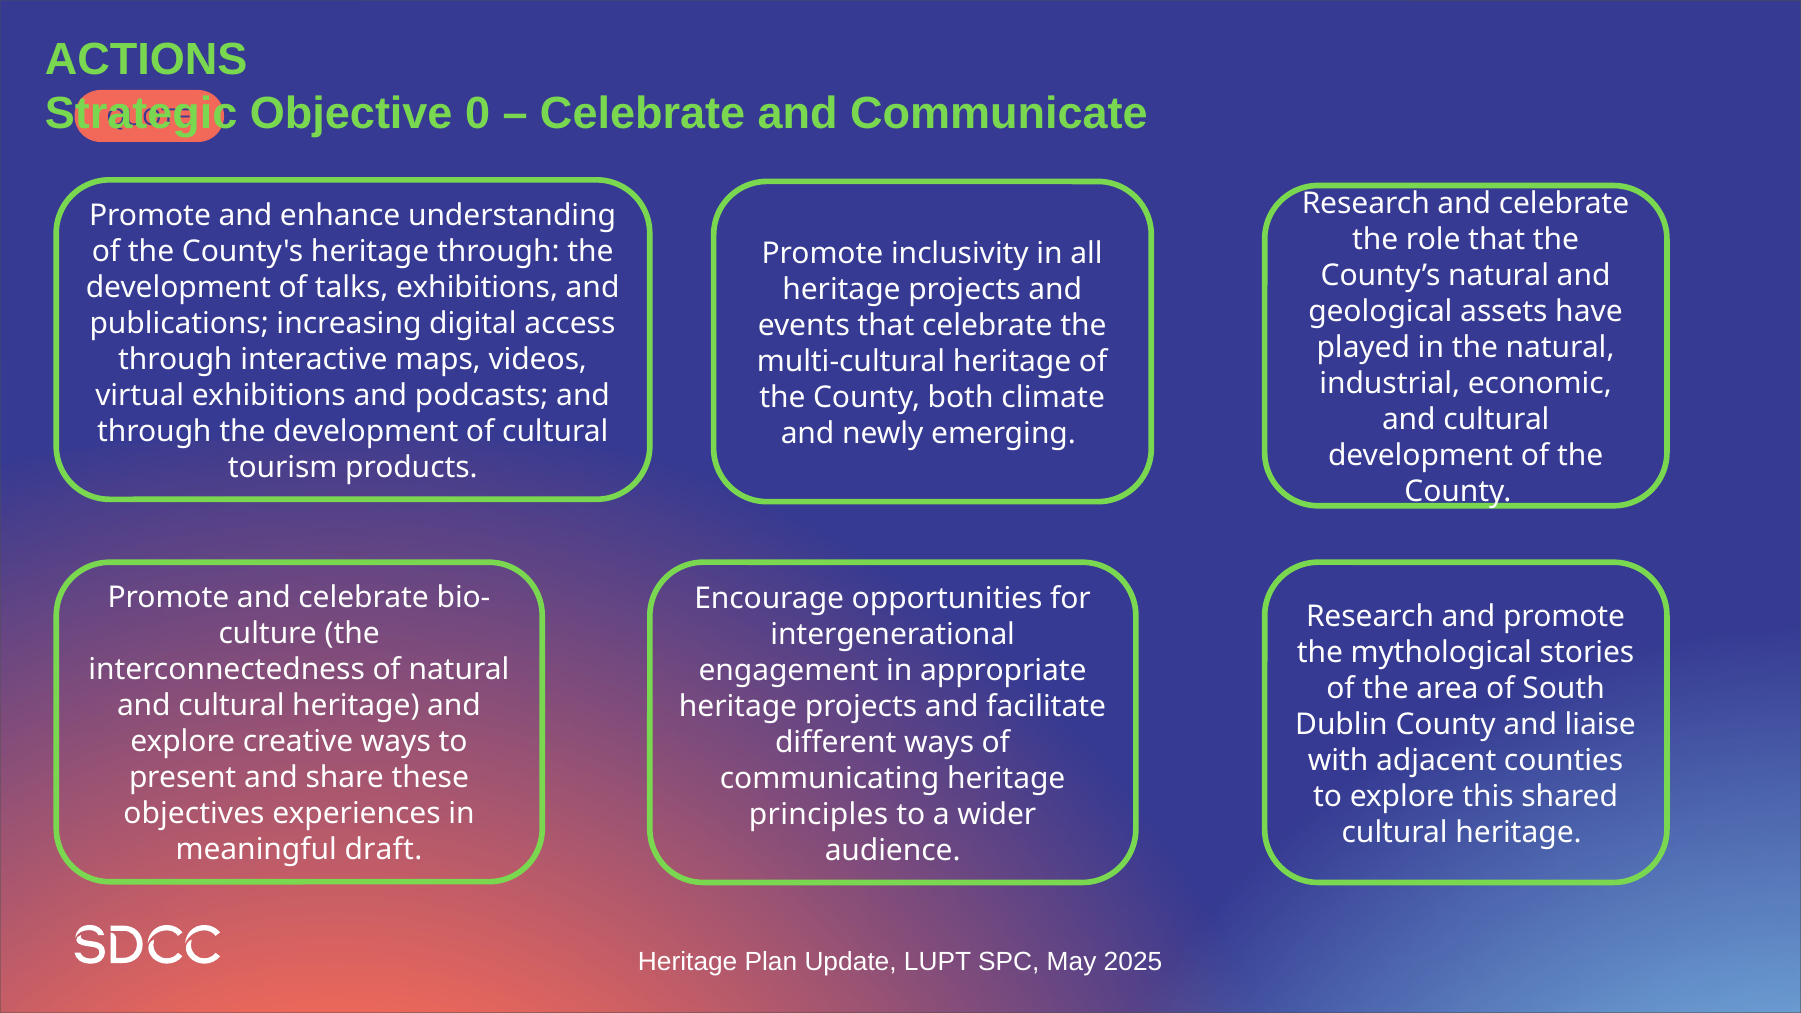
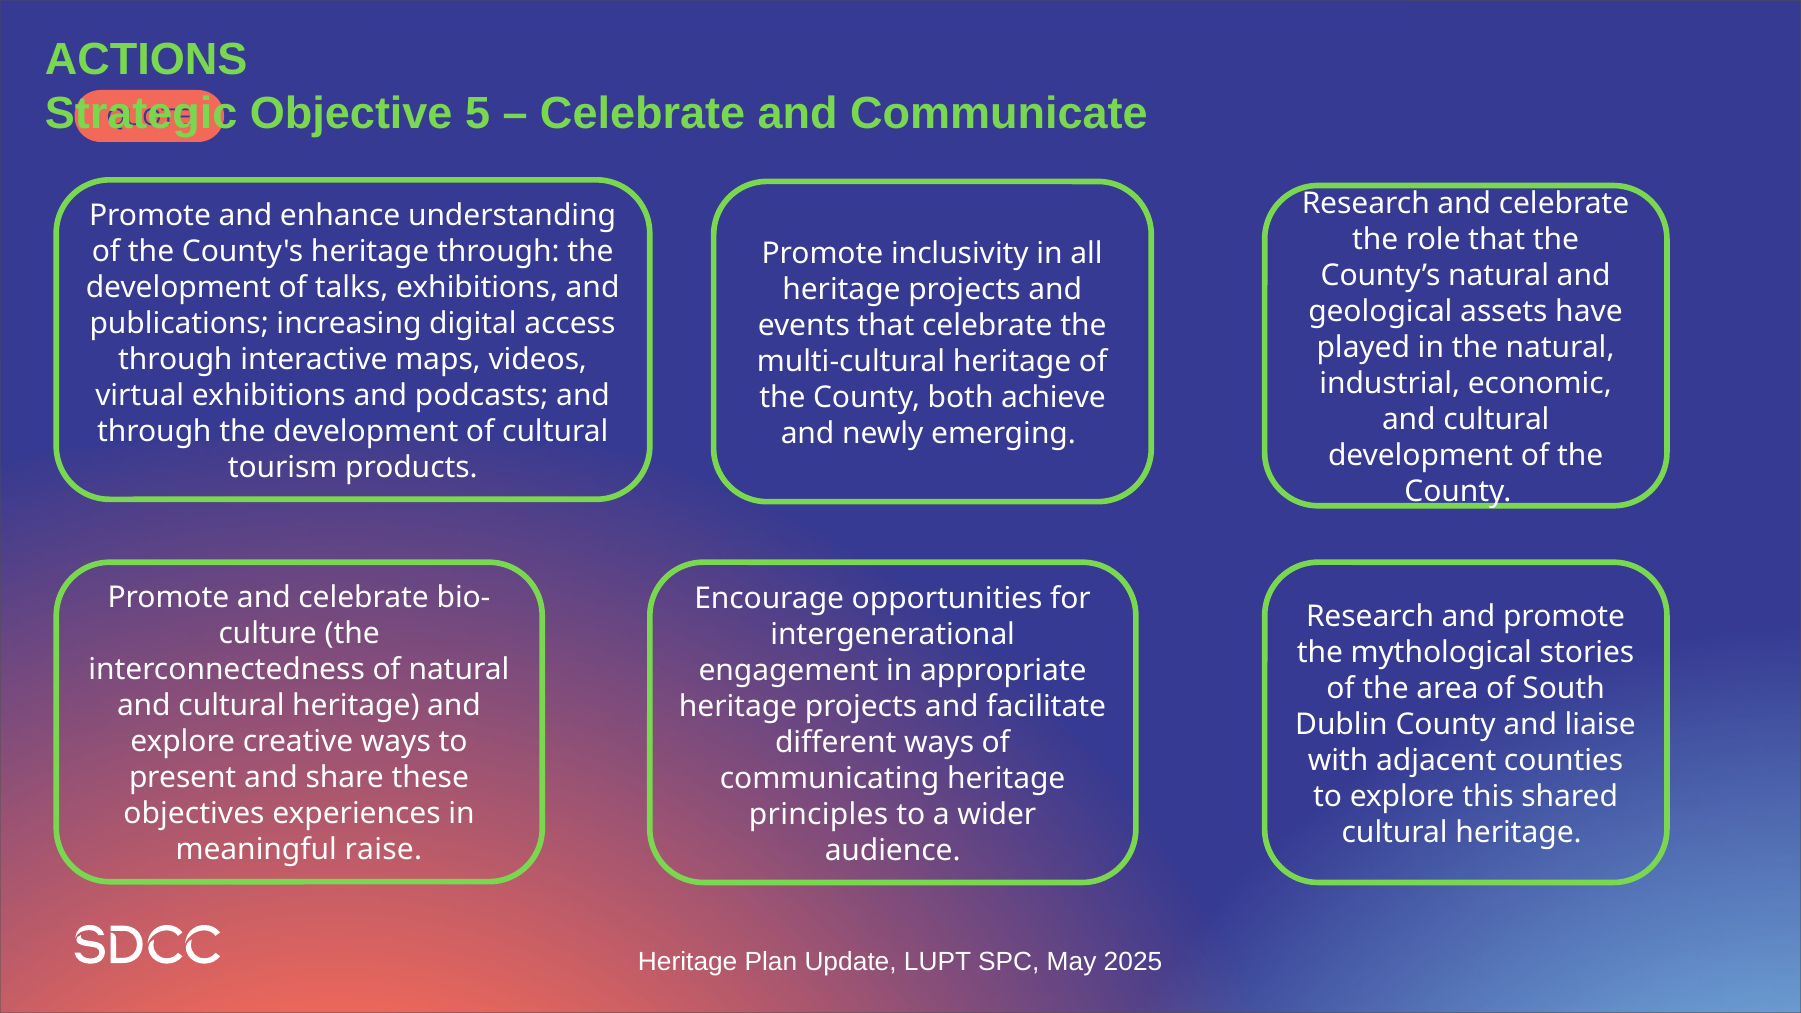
0: 0 -> 5
climate: climate -> achieve
draft: draft -> raise
